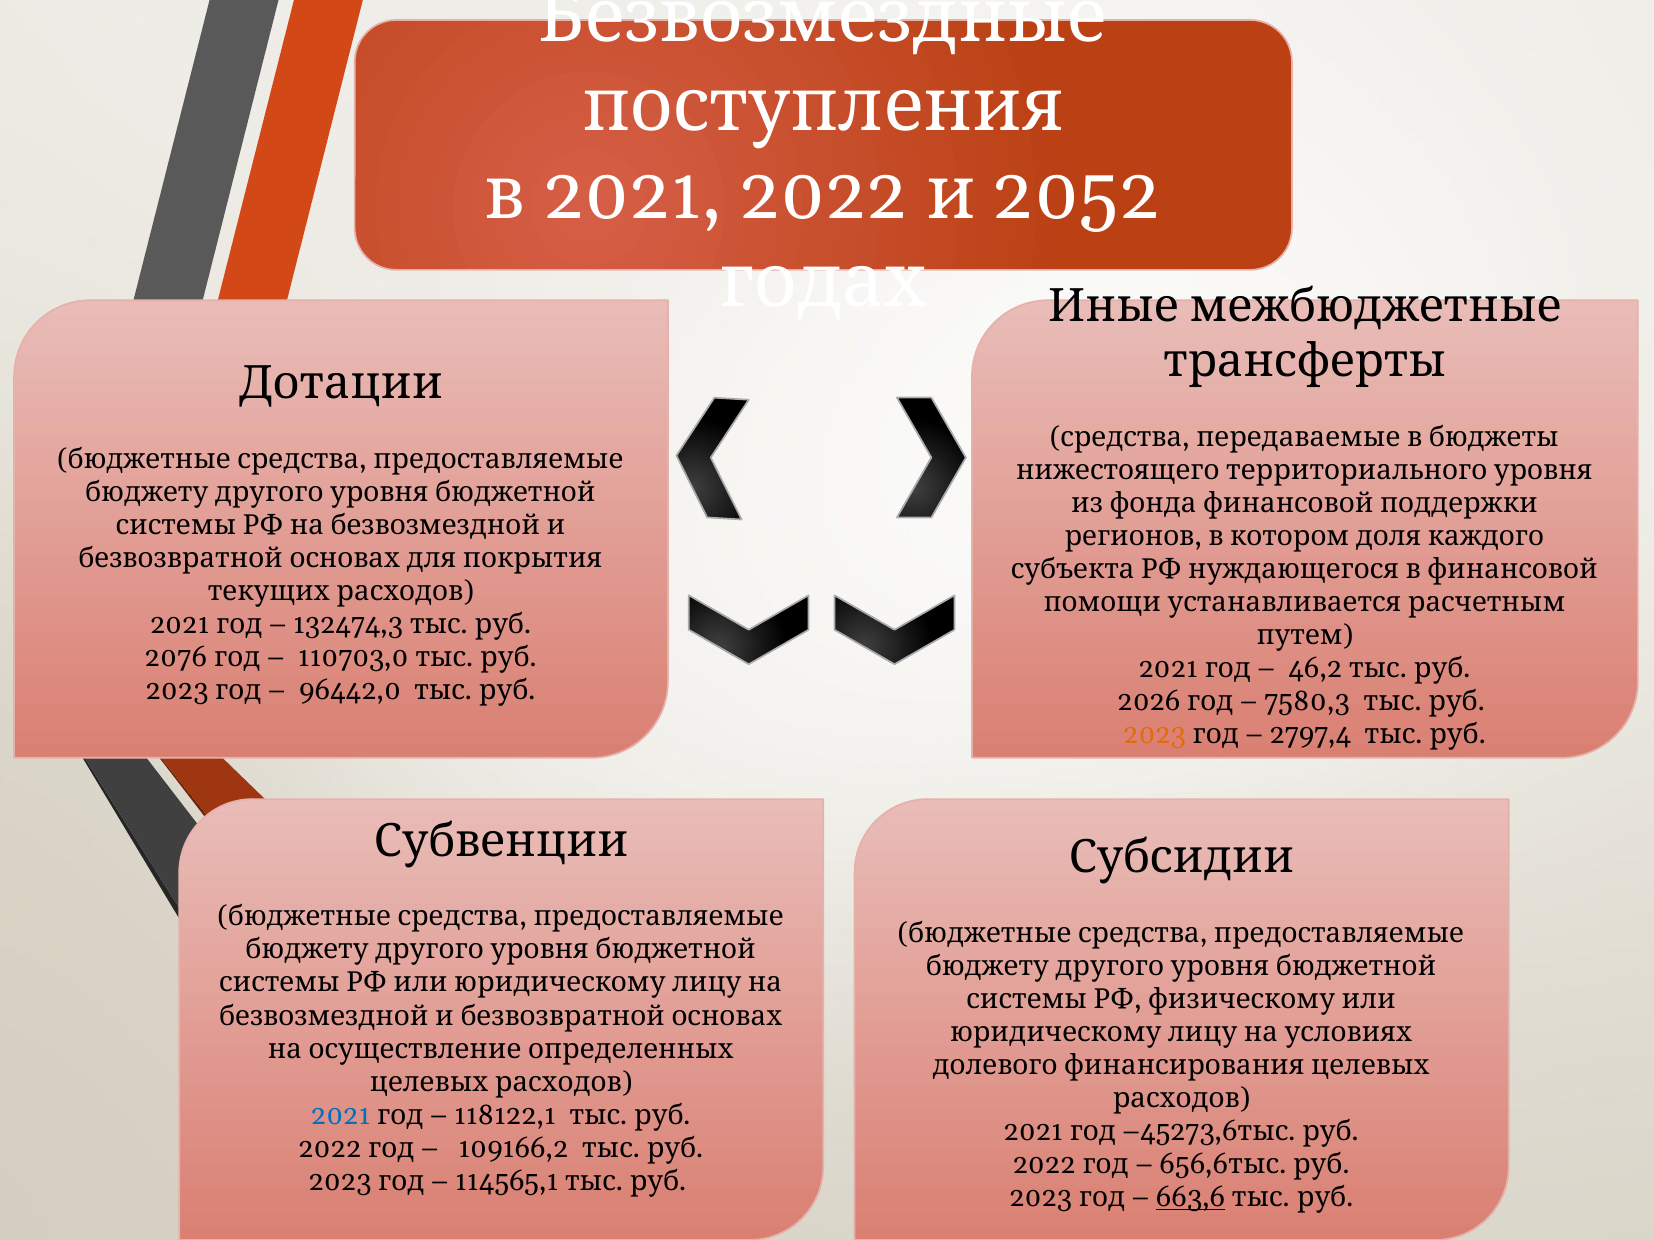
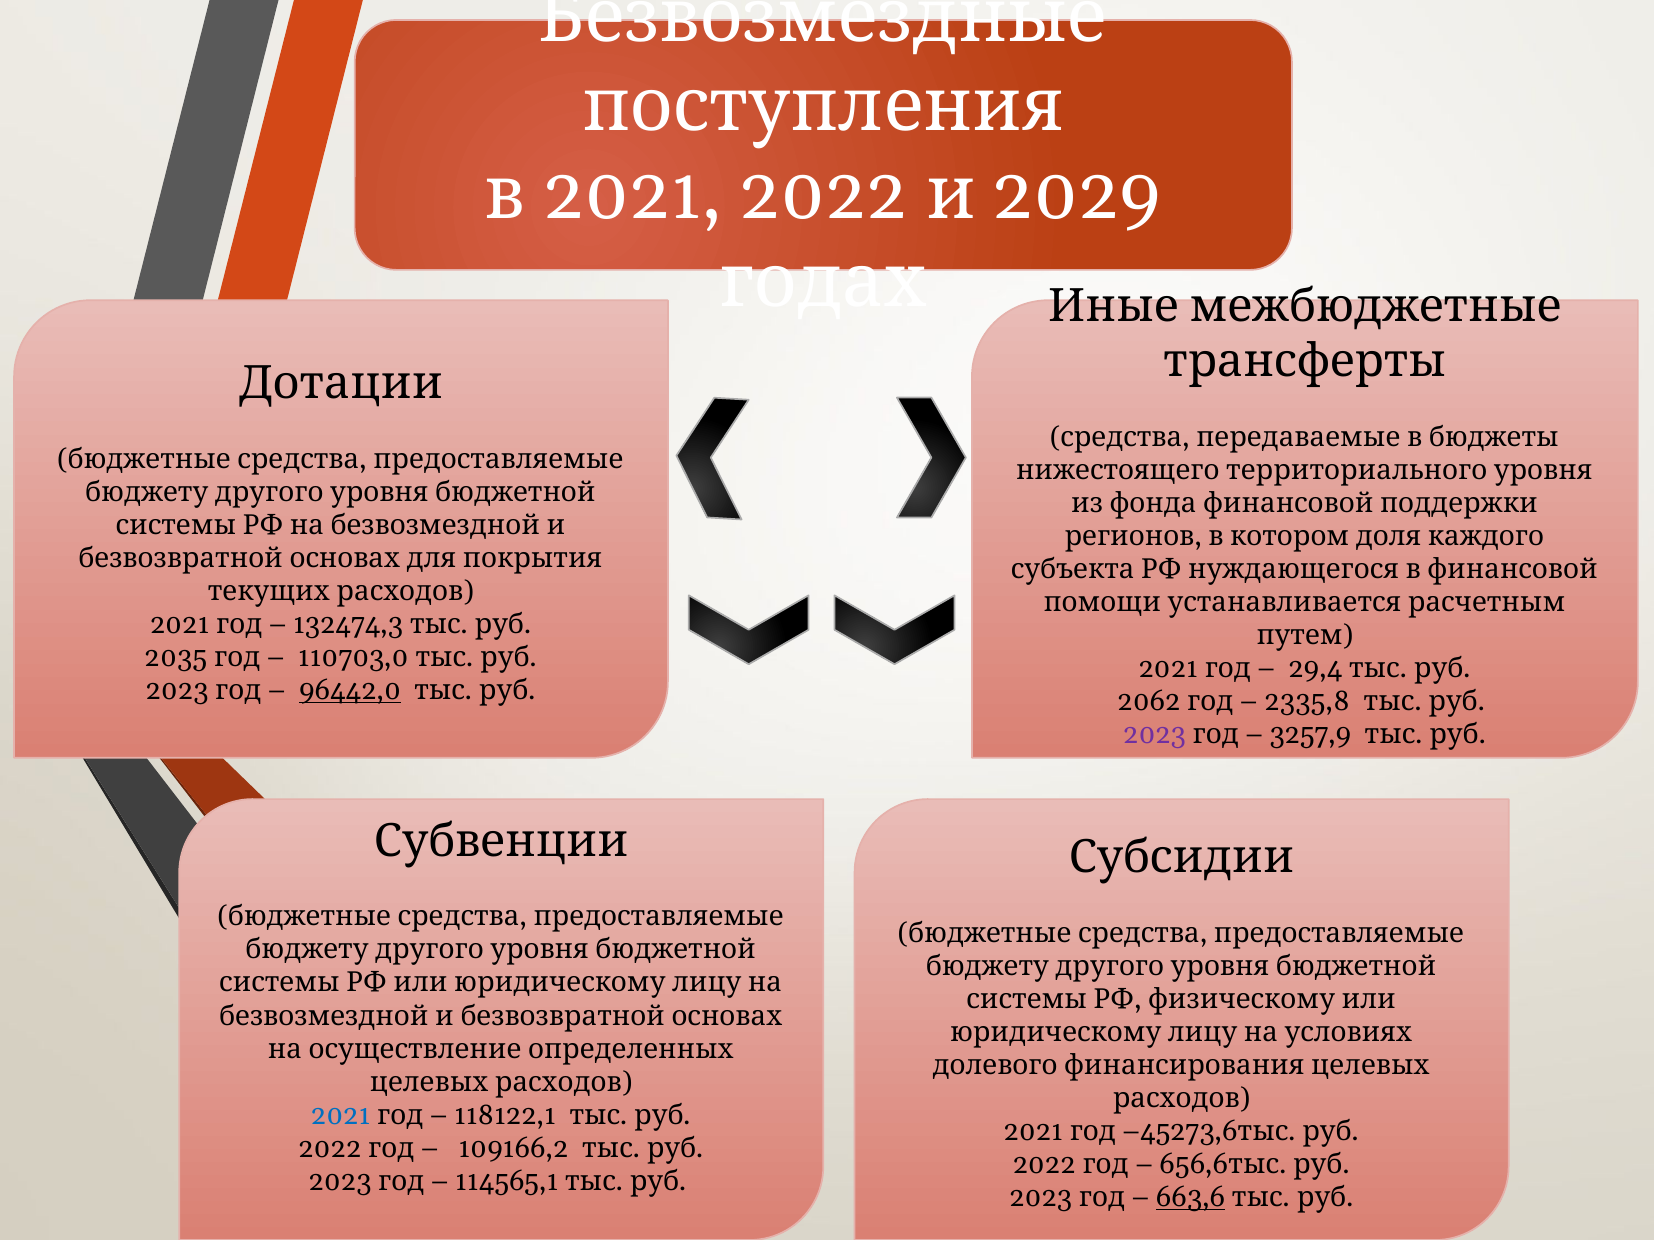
2052: 2052 -> 2029
2076: 2076 -> 2035
46,2: 46,2 -> 29,4
96442,0 underline: none -> present
2026: 2026 -> 2062
7580,3: 7580,3 -> 2335,8
2023 at (1155, 735) colour: orange -> purple
2797,4: 2797,4 -> 3257,9
